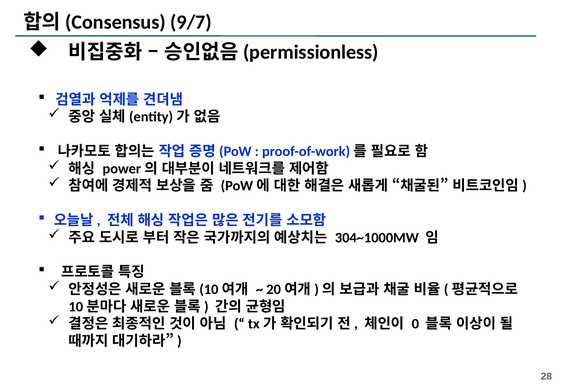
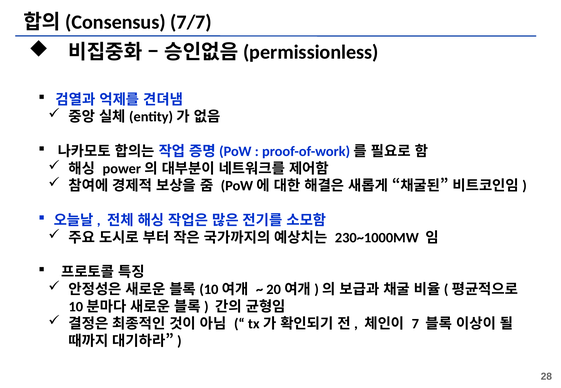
9/7: 9/7 -> 7/7
304~1000MW: 304~1000MW -> 230~1000MW
0: 0 -> 7
